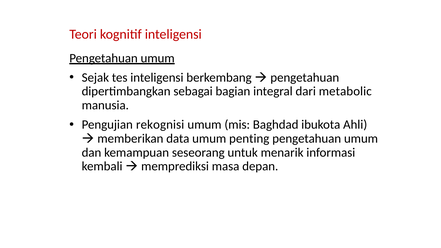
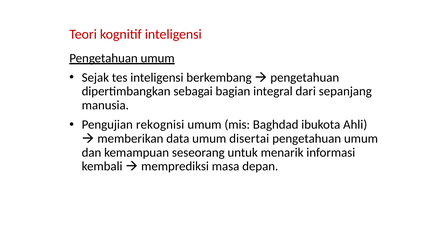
metabolic: metabolic -> sepanjang
penting: penting -> disertai
